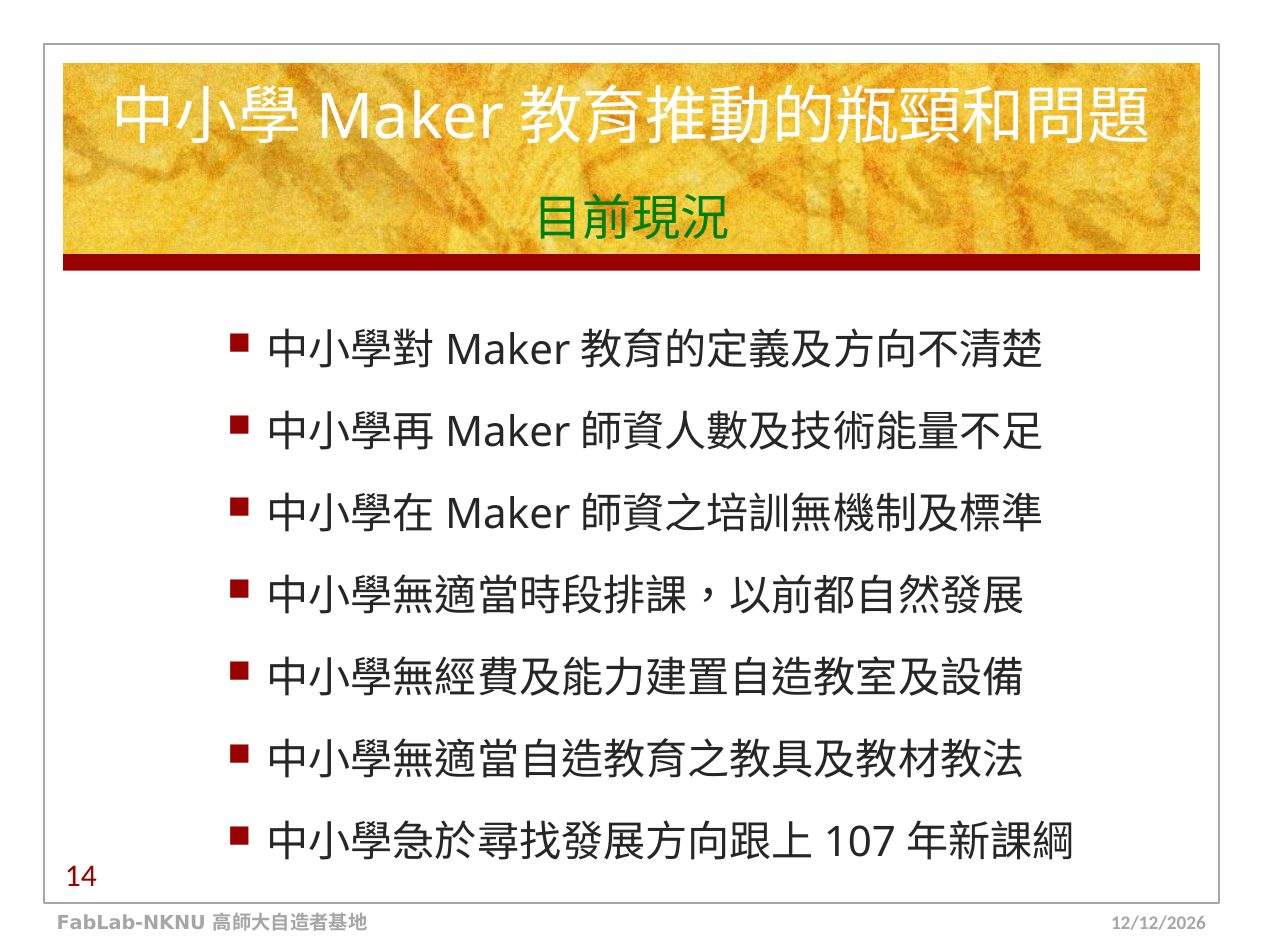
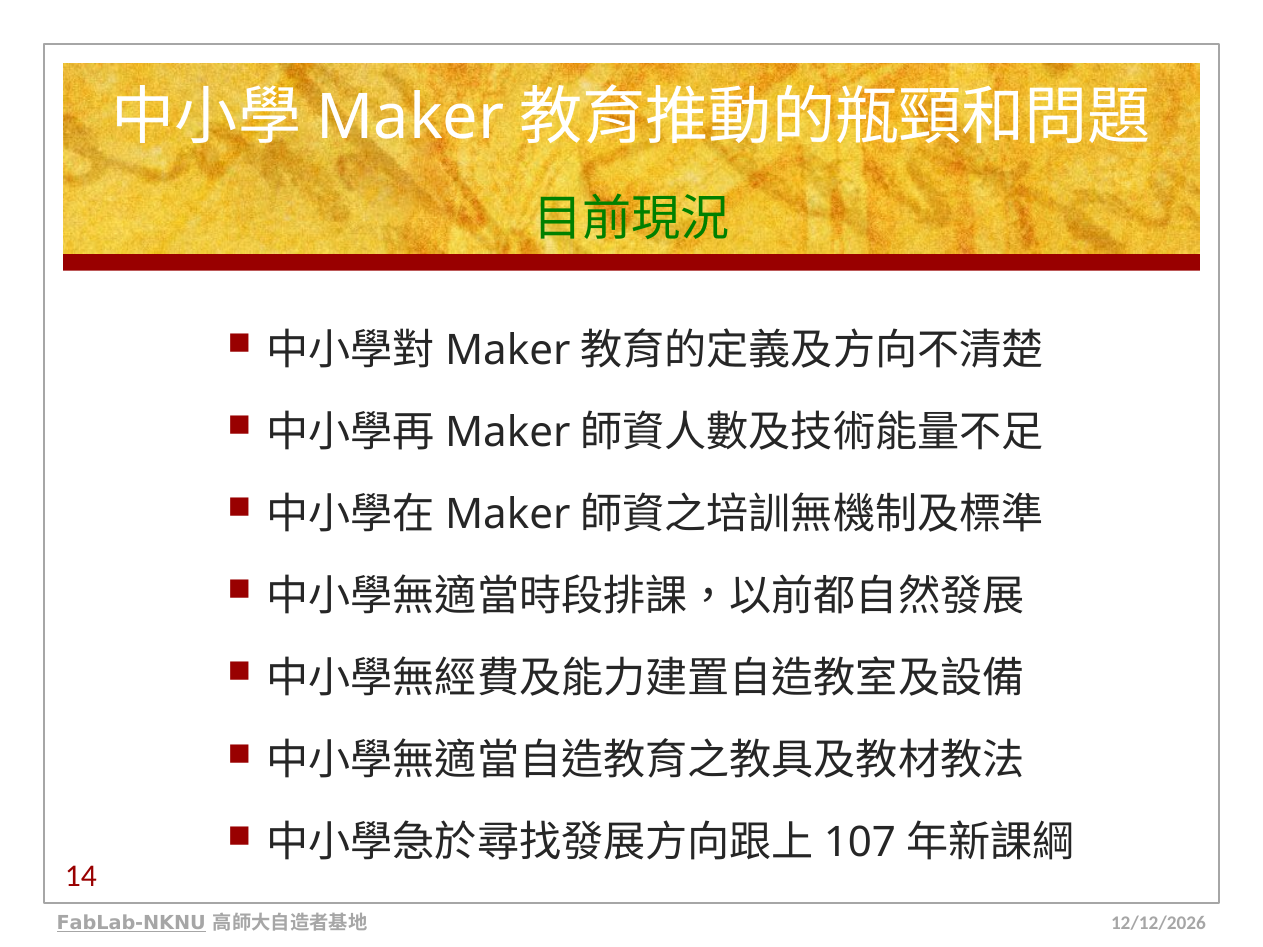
FabLab-NKNU underline: none -> present
